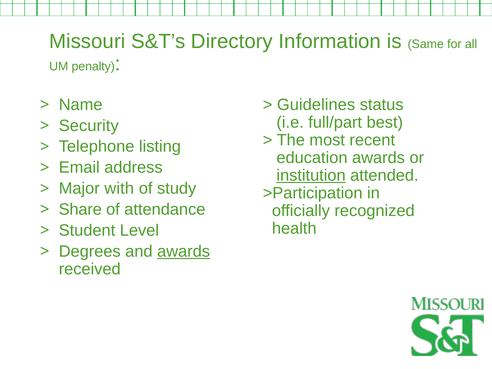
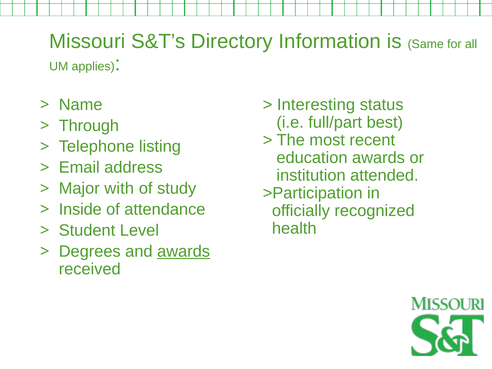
penalty: penalty -> applies
Guidelines: Guidelines -> Interesting
Security: Security -> Through
institution underline: present -> none
Share: Share -> Inside
